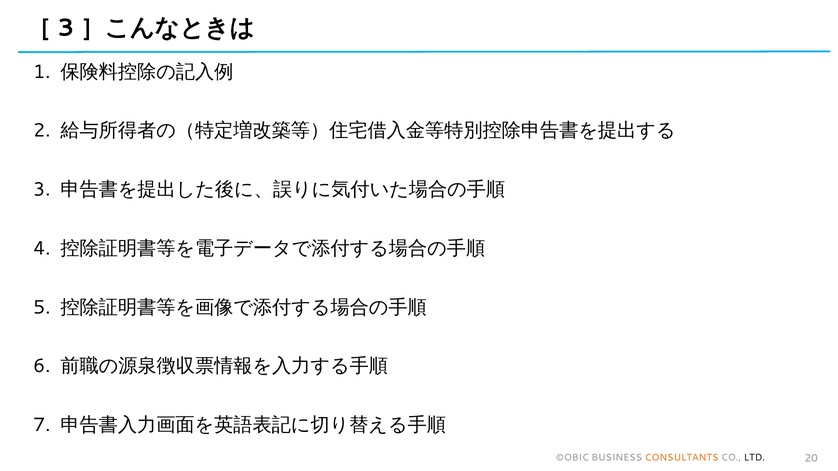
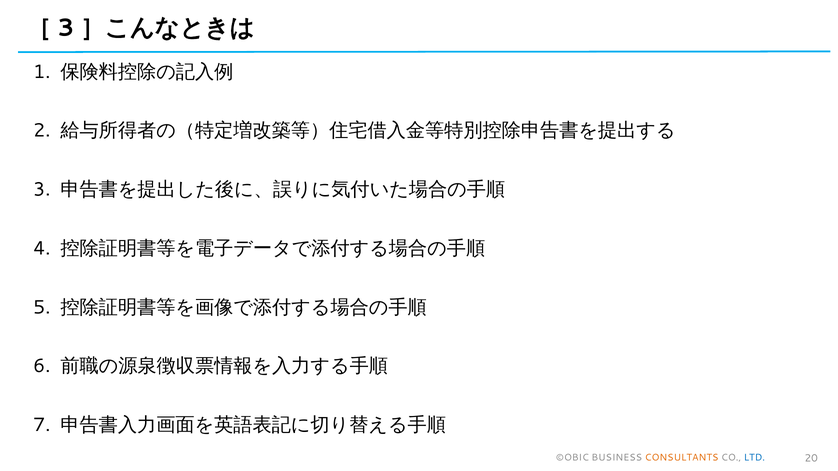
LTD colour: black -> blue
